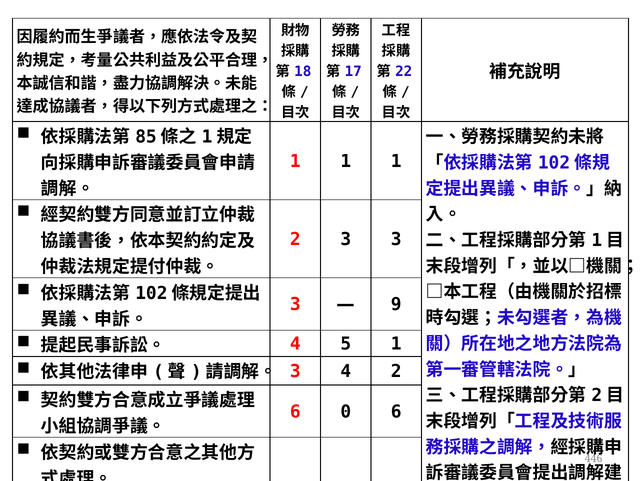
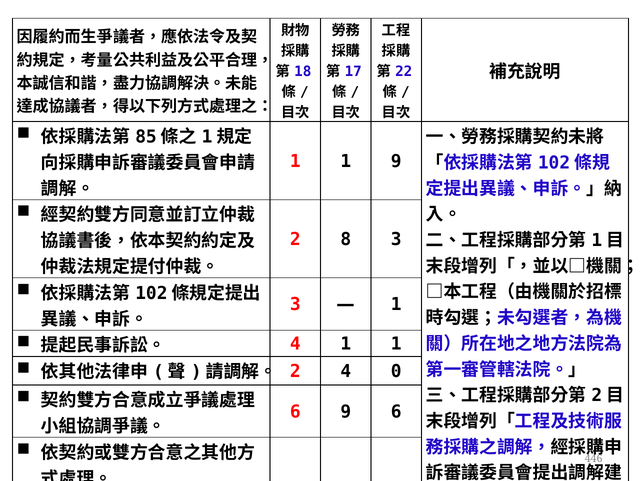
1 1 1: 1 -> 9
2 3: 3 -> 8
9 at (396, 304): 9 -> 1
4 5: 5 -> 1
3 at (295, 371): 3 -> 2
4 2: 2 -> 0
6 0: 0 -> 9
